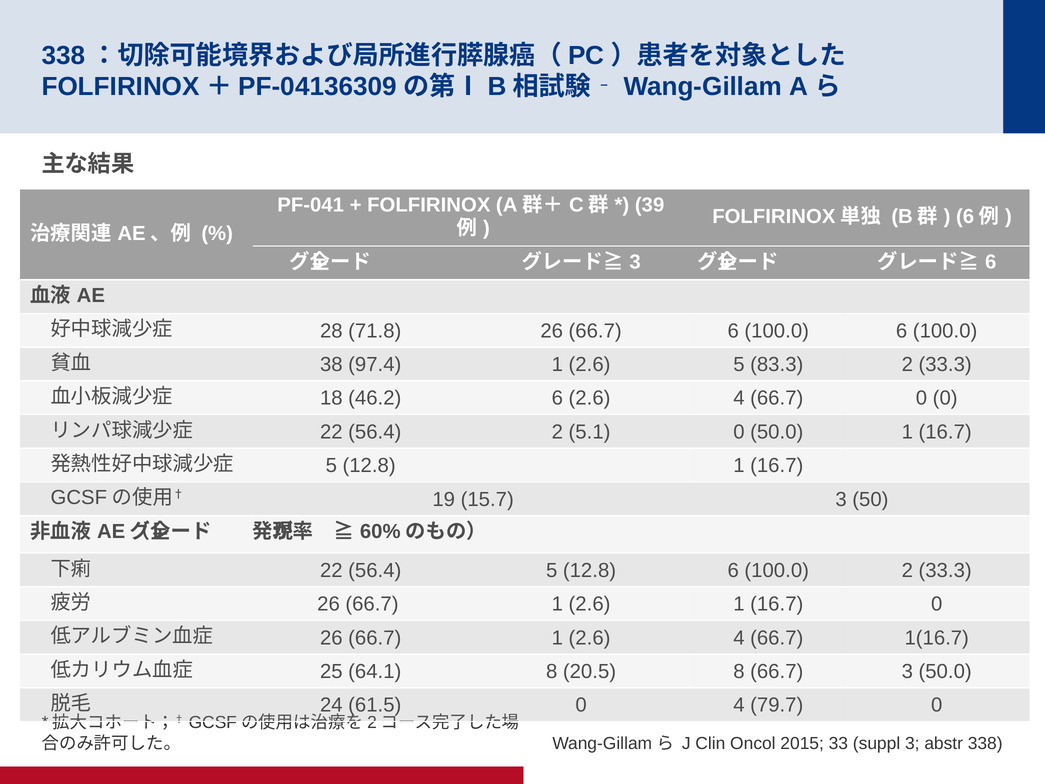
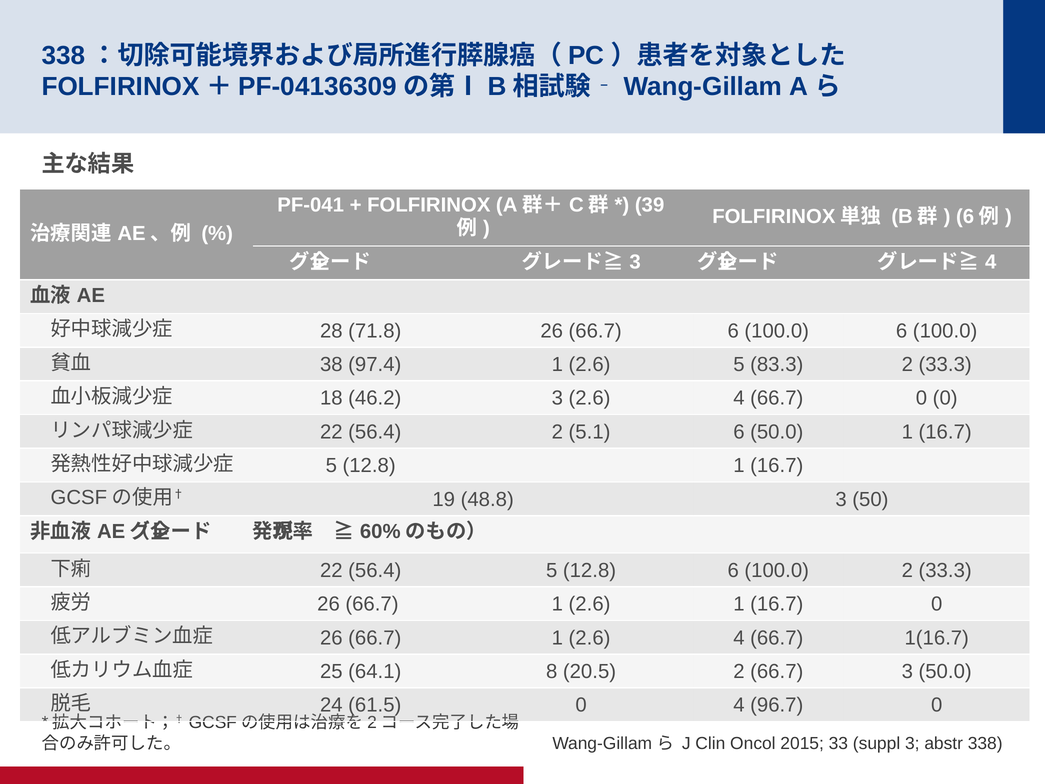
6 at (991, 262): 6 -> 4
46.2 6: 6 -> 3
5.1 0: 0 -> 6
15.7: 15.7 -> 48.8
20.5 8: 8 -> 2
79.7: 79.7 -> 96.7
